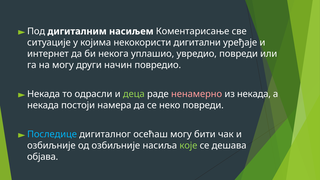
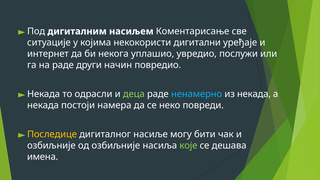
увредио повреди: повреди -> послужи
на могу: могу -> раде
ненамерно colour: pink -> light blue
Последице colour: light blue -> yellow
осећаш: осећаш -> насиље
објава: објава -> имена
